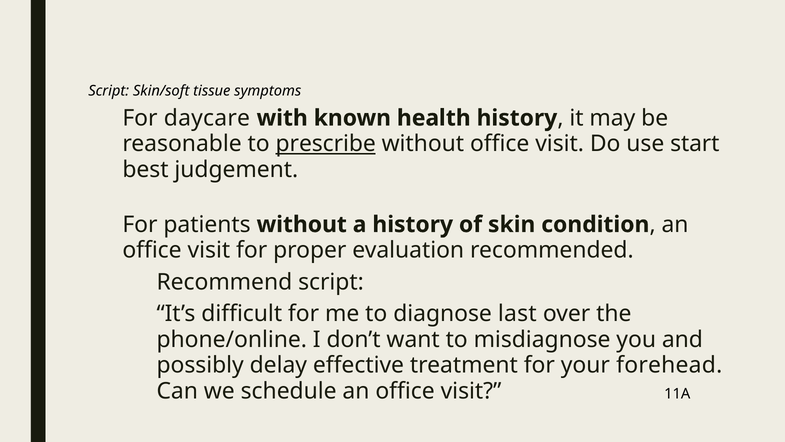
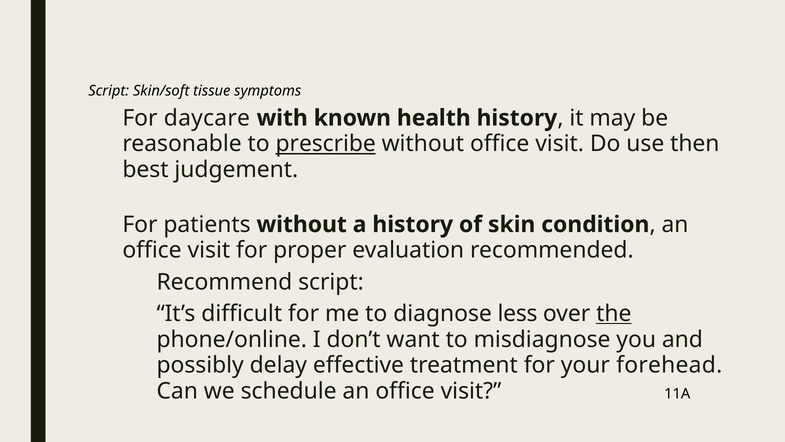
start: start -> then
last: last -> less
the underline: none -> present
